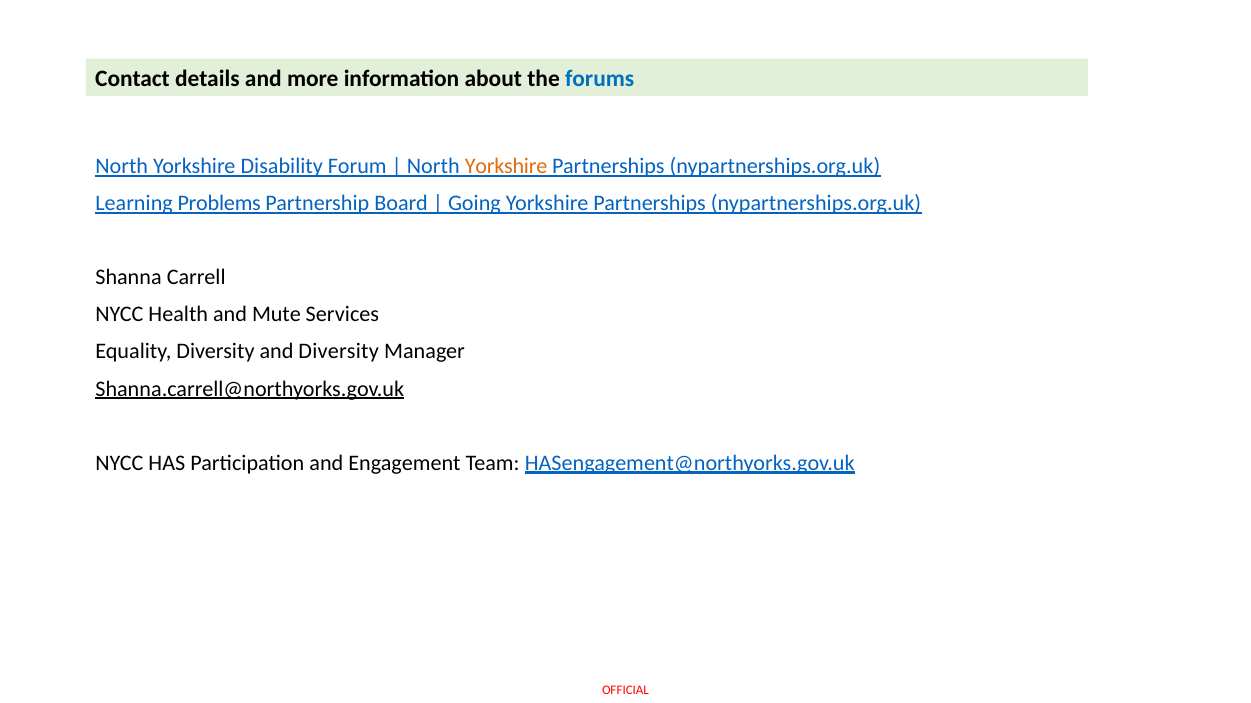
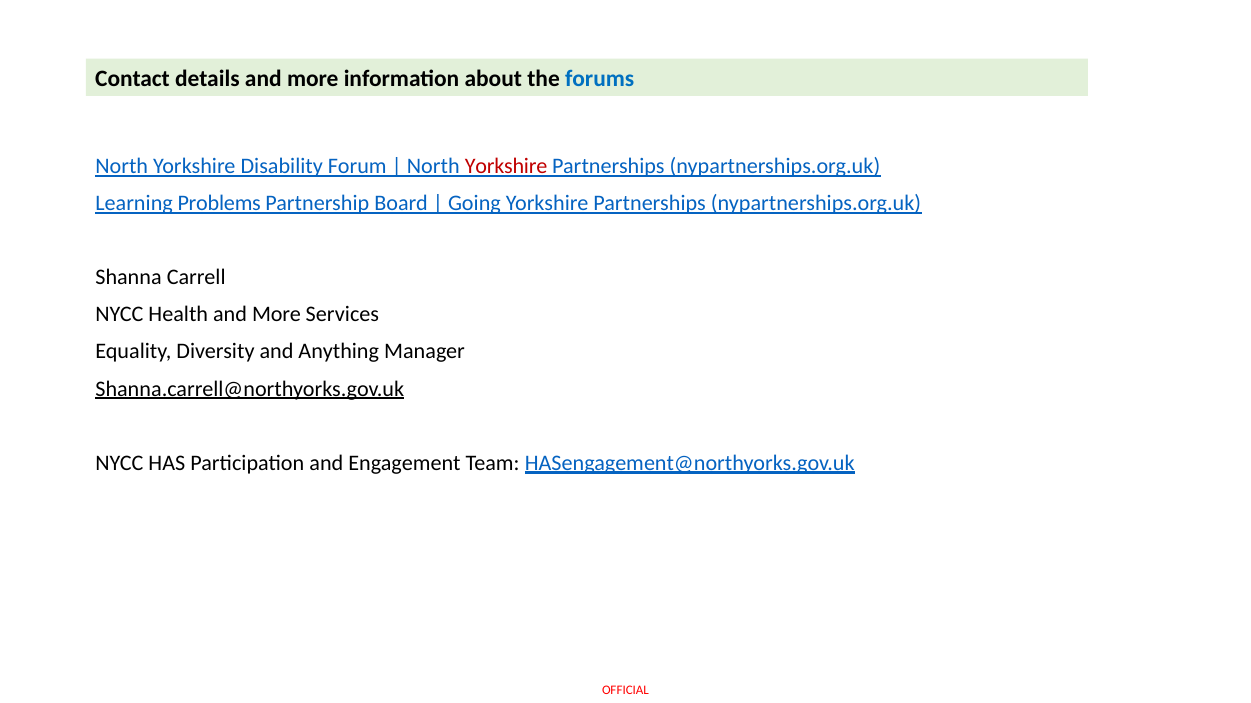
Yorkshire at (506, 166) colour: orange -> red
Health and Mute: Mute -> More
and Diversity: Diversity -> Anything
